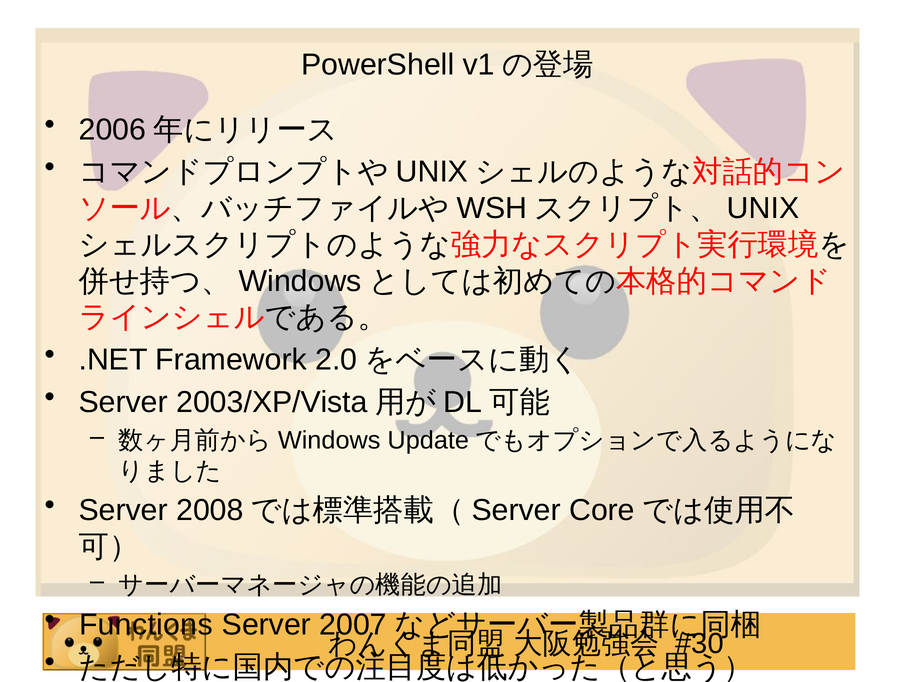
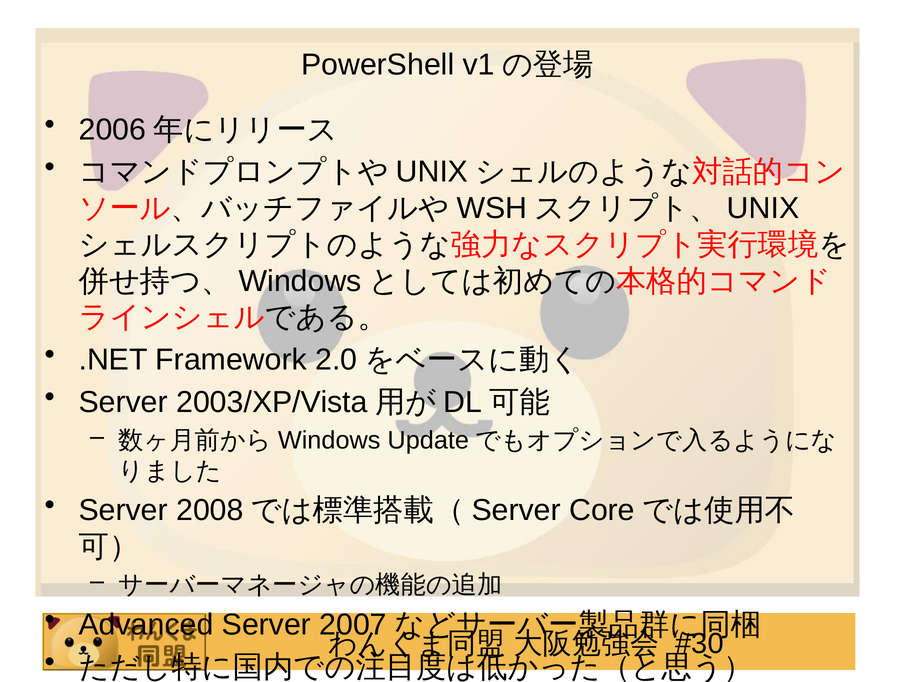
Functions: Functions -> Advanced
